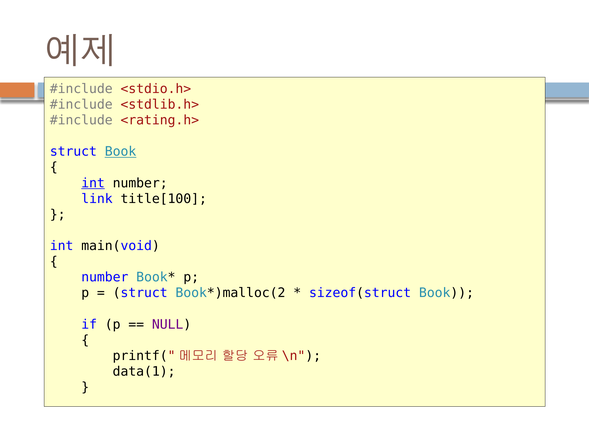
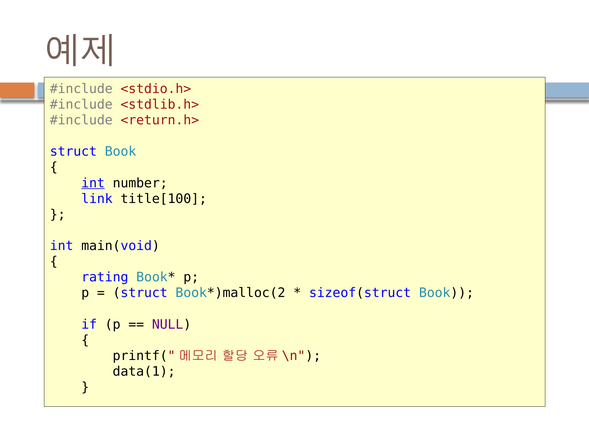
<rating.h>: <rating.h> -> <return.h>
Book at (121, 152) underline: present -> none
number at (105, 277): number -> rating
